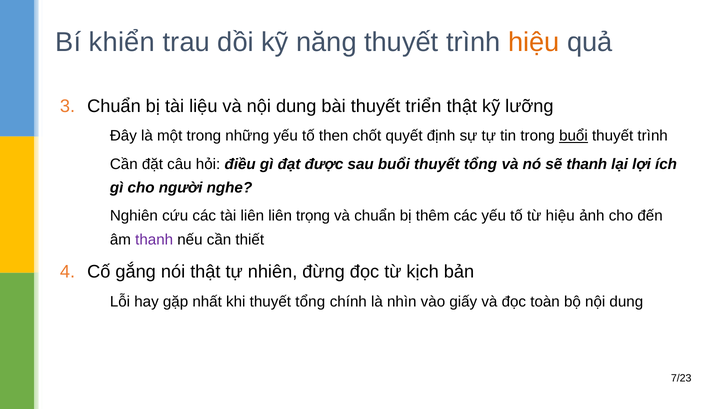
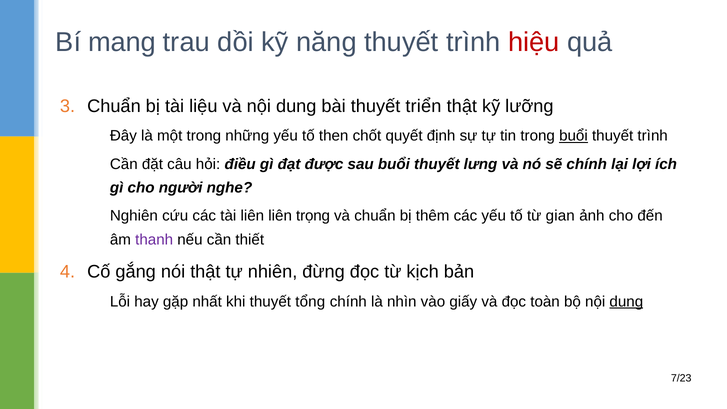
khiển: khiển -> mang
hiệu at (534, 42) colour: orange -> red
buổi thuyết tổng: tổng -> lưng
sẽ thanh: thanh -> chính
từ hiệu: hiệu -> gian
dung at (626, 302) underline: none -> present
